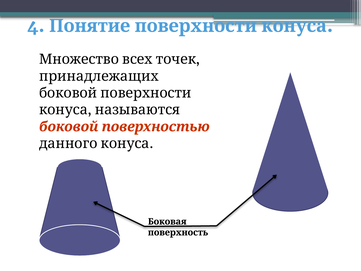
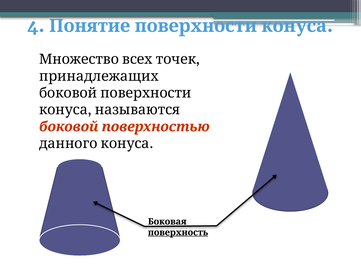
поверхность underline: none -> present
